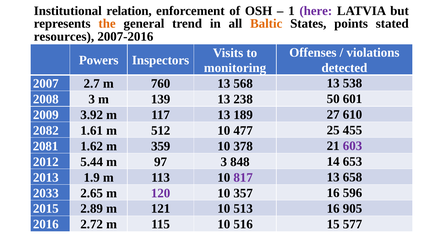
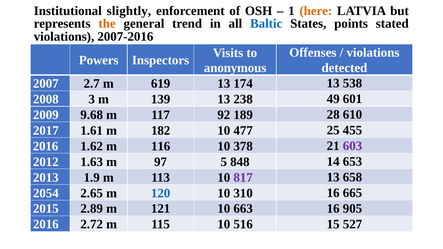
relation: relation -> slightly
here colour: purple -> orange
Baltic colour: orange -> blue
resources at (64, 37): resources -> violations
monitoring: monitoring -> anonymous
760: 760 -> 619
568: 568 -> 174
50: 50 -> 49
3.92: 3.92 -> 9.68
117 13: 13 -> 92
27: 27 -> 28
2082: 2082 -> 2017
512: 512 -> 182
2081 at (46, 146): 2081 -> 2016
359: 359 -> 116
5.44: 5.44 -> 1.63
97 3: 3 -> 5
2033: 2033 -> 2054
120 colour: purple -> blue
357: 357 -> 310
596: 596 -> 665
513: 513 -> 663
577: 577 -> 527
